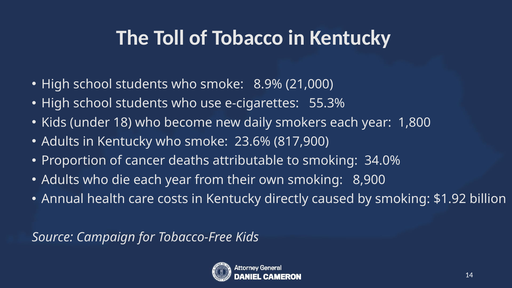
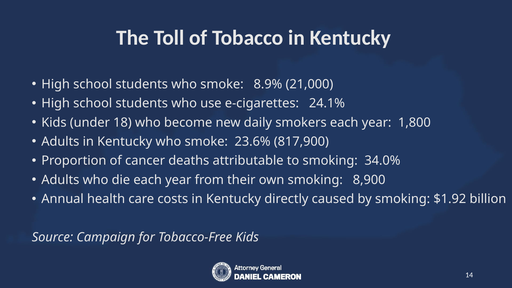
55.3%: 55.3% -> 24.1%
